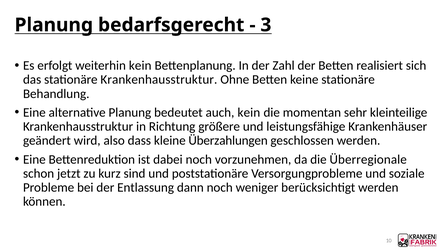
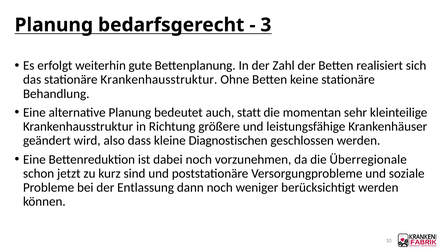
weiterhin kein: kein -> gute
auch kein: kein -> statt
Überzahlungen: Überzahlungen -> Diagnostischen
